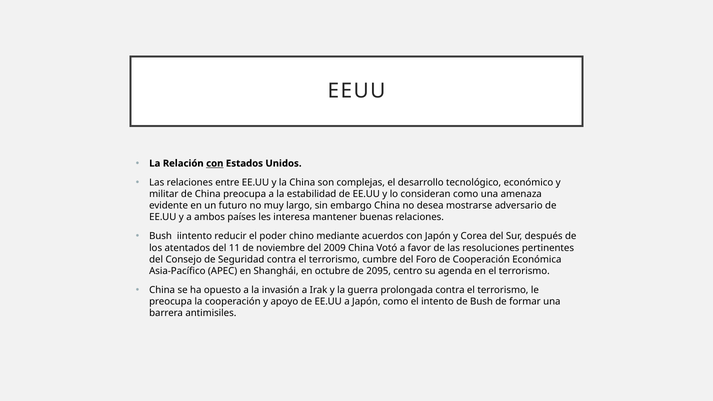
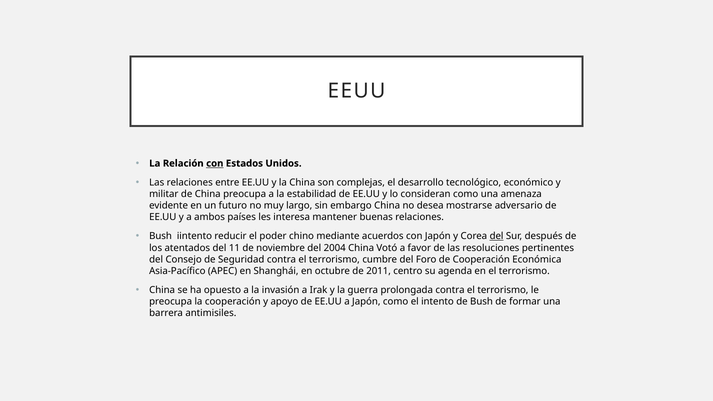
del at (497, 236) underline: none -> present
2009: 2009 -> 2004
2095: 2095 -> 2011
